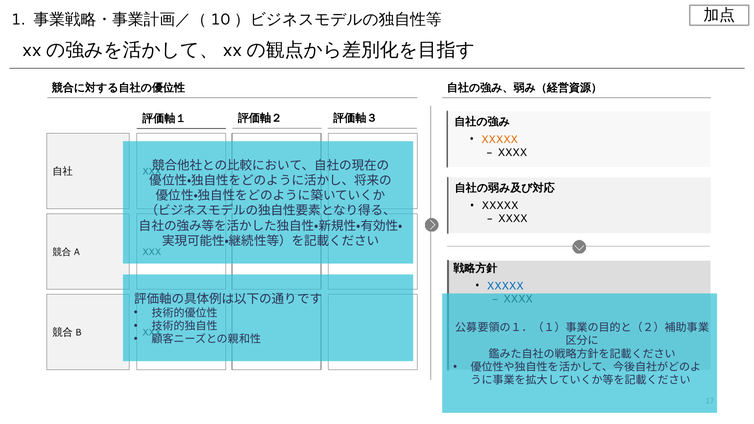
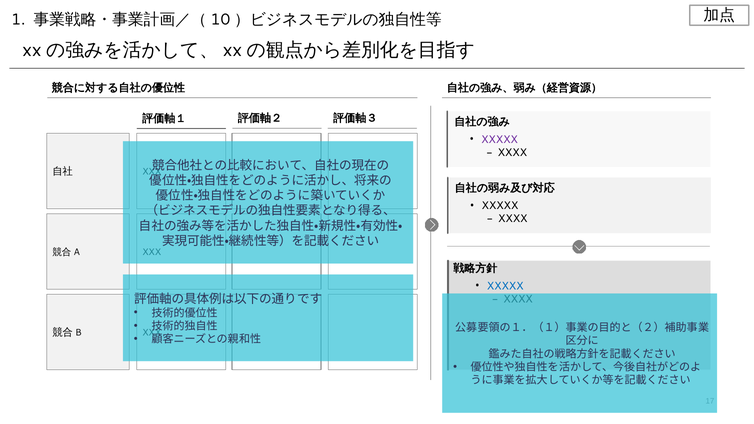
XXXXX at (499, 139) colour: orange -> purple
